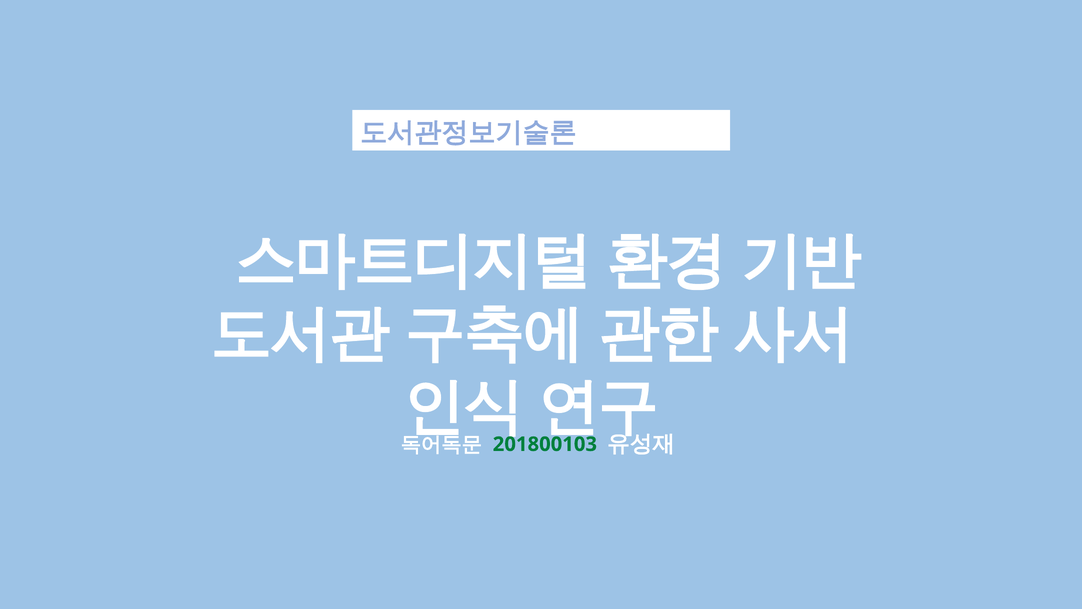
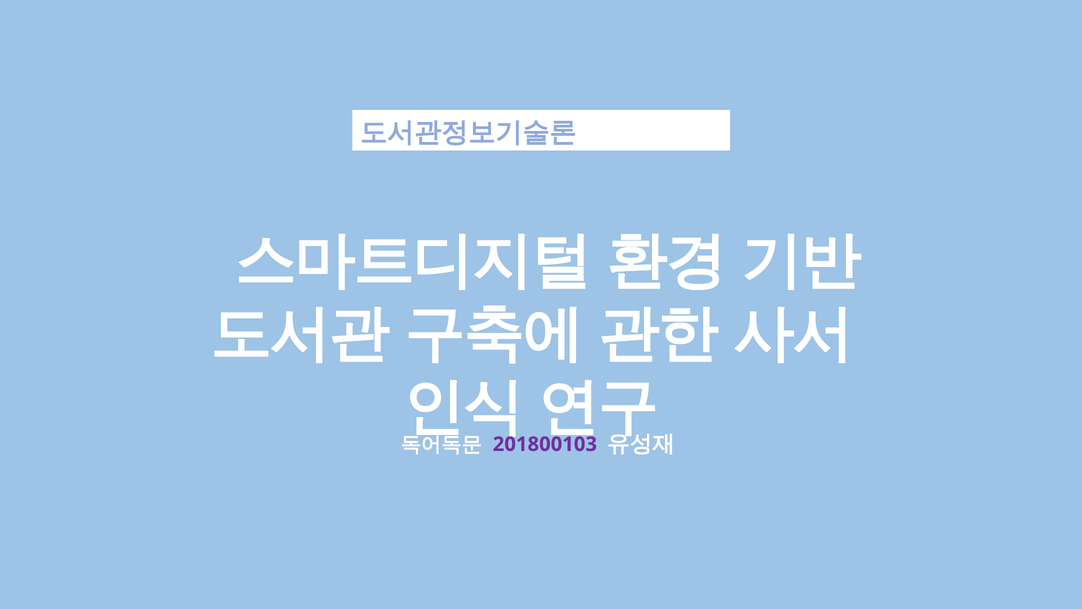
201800103 colour: green -> purple
